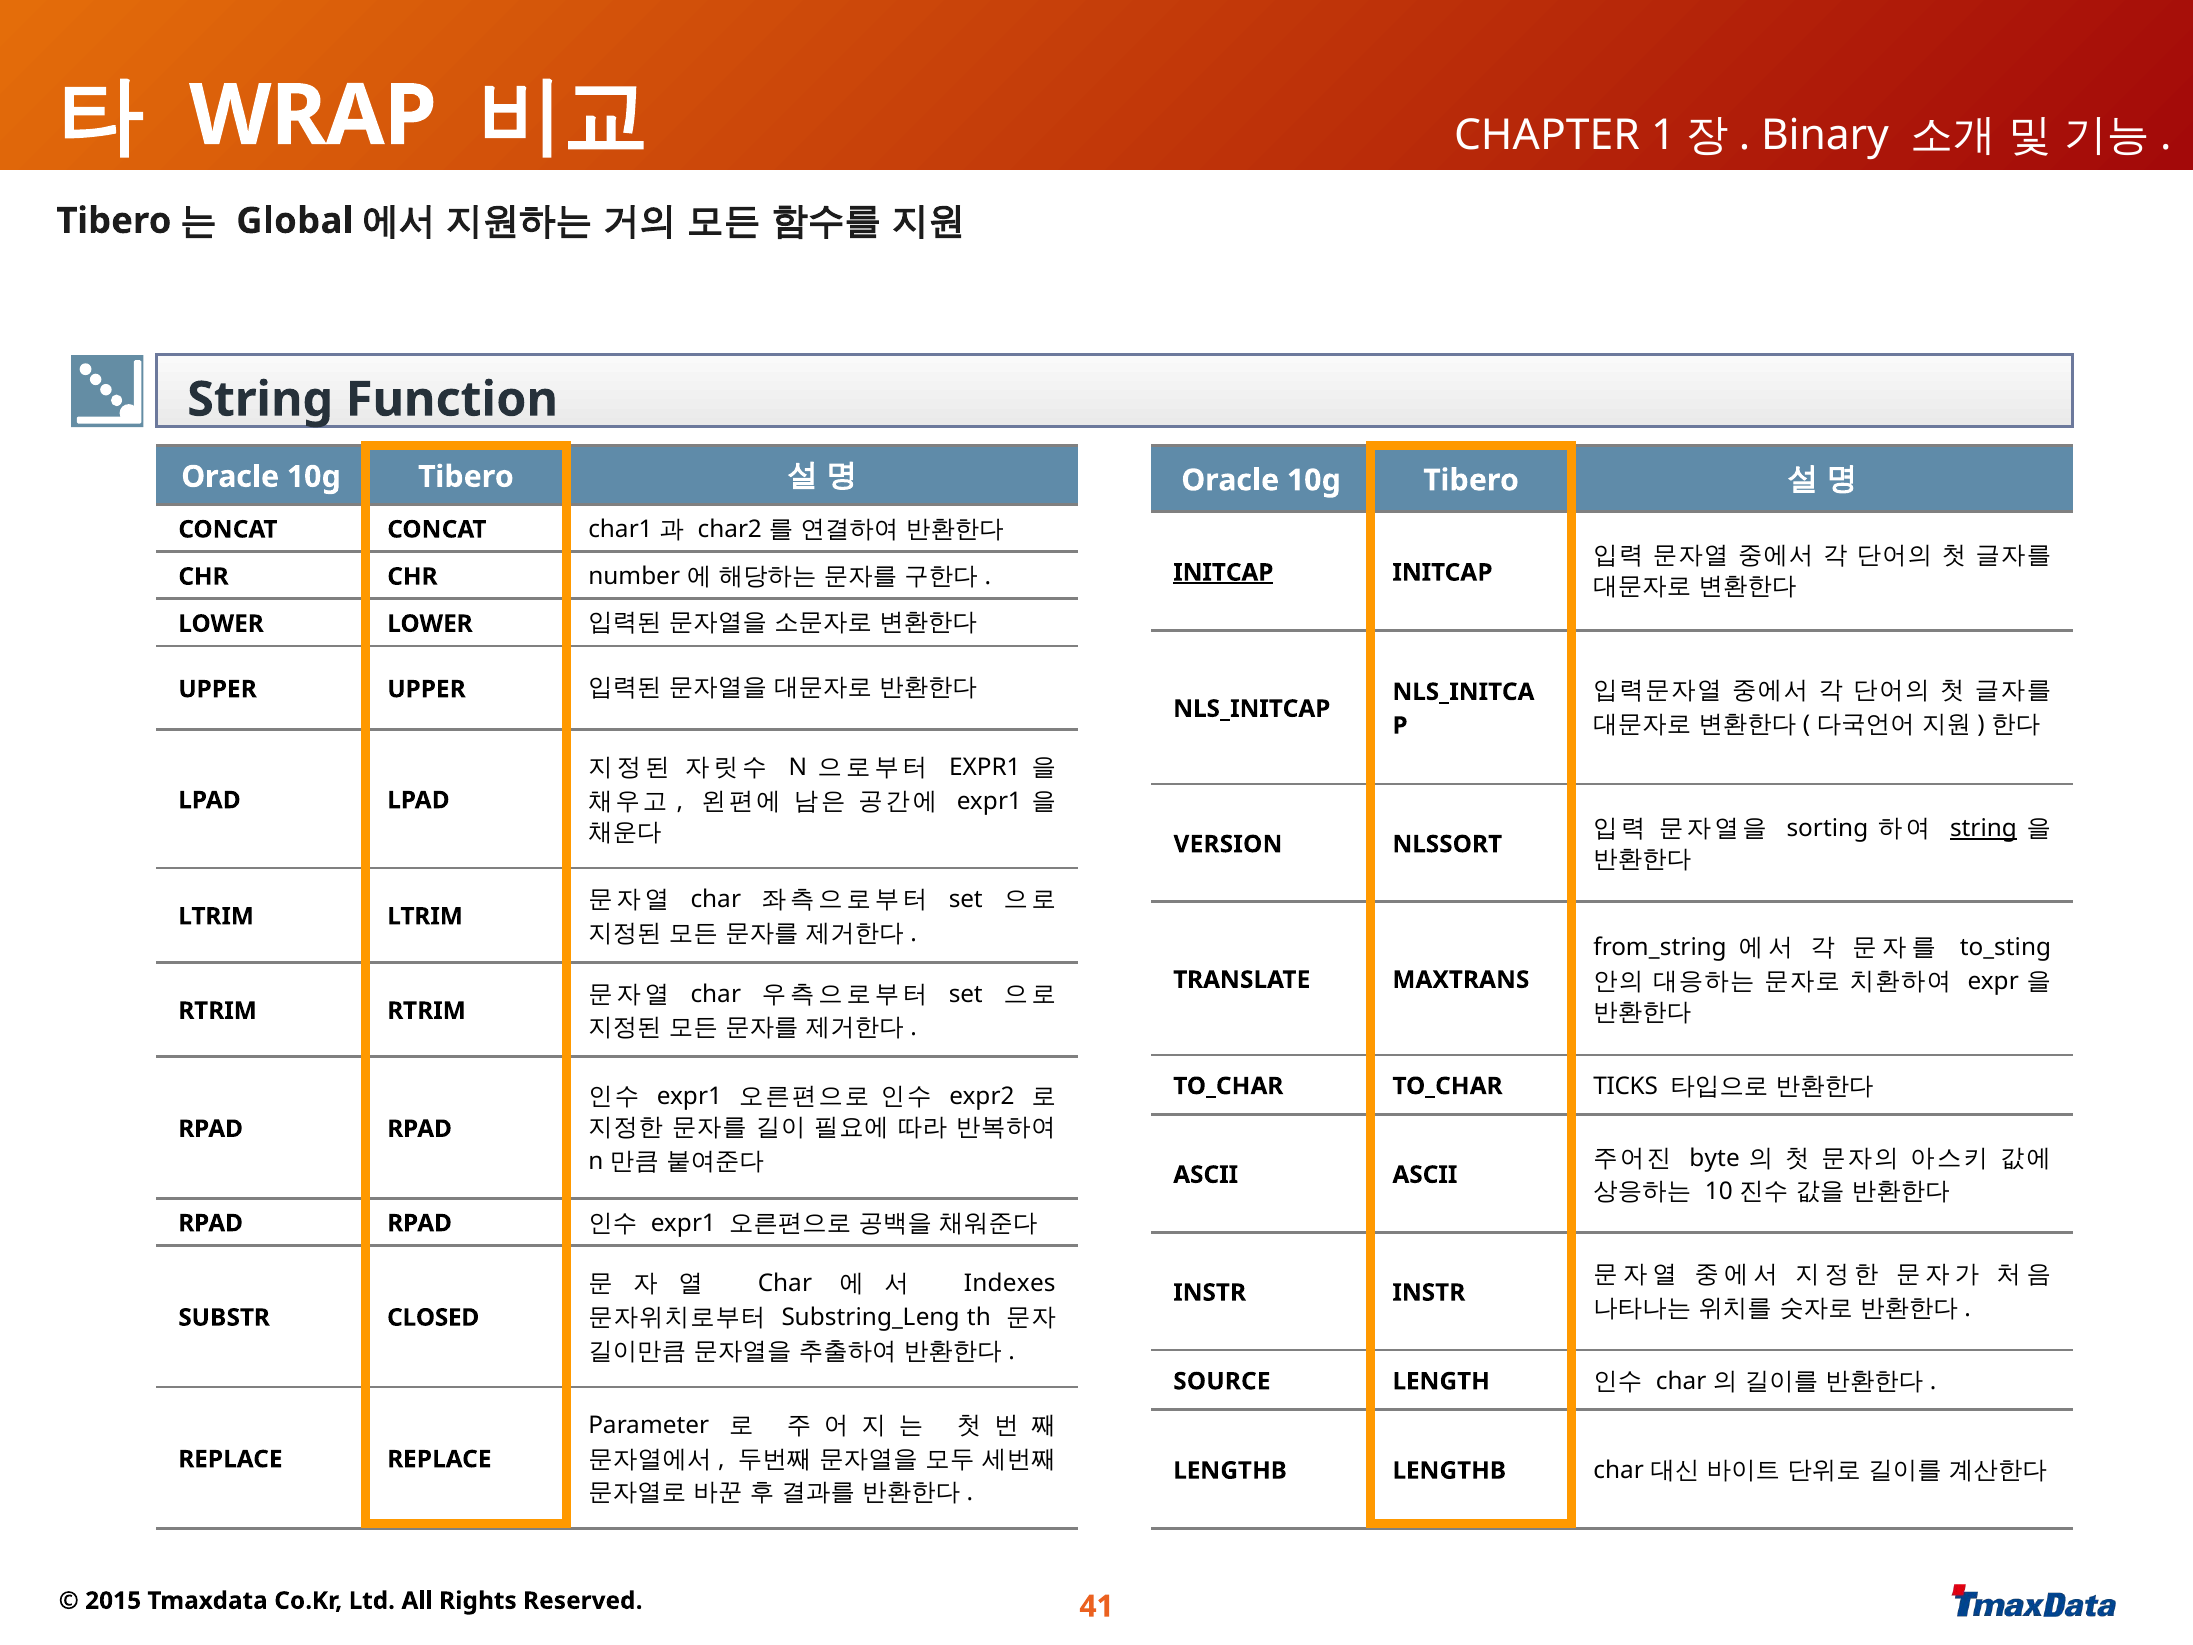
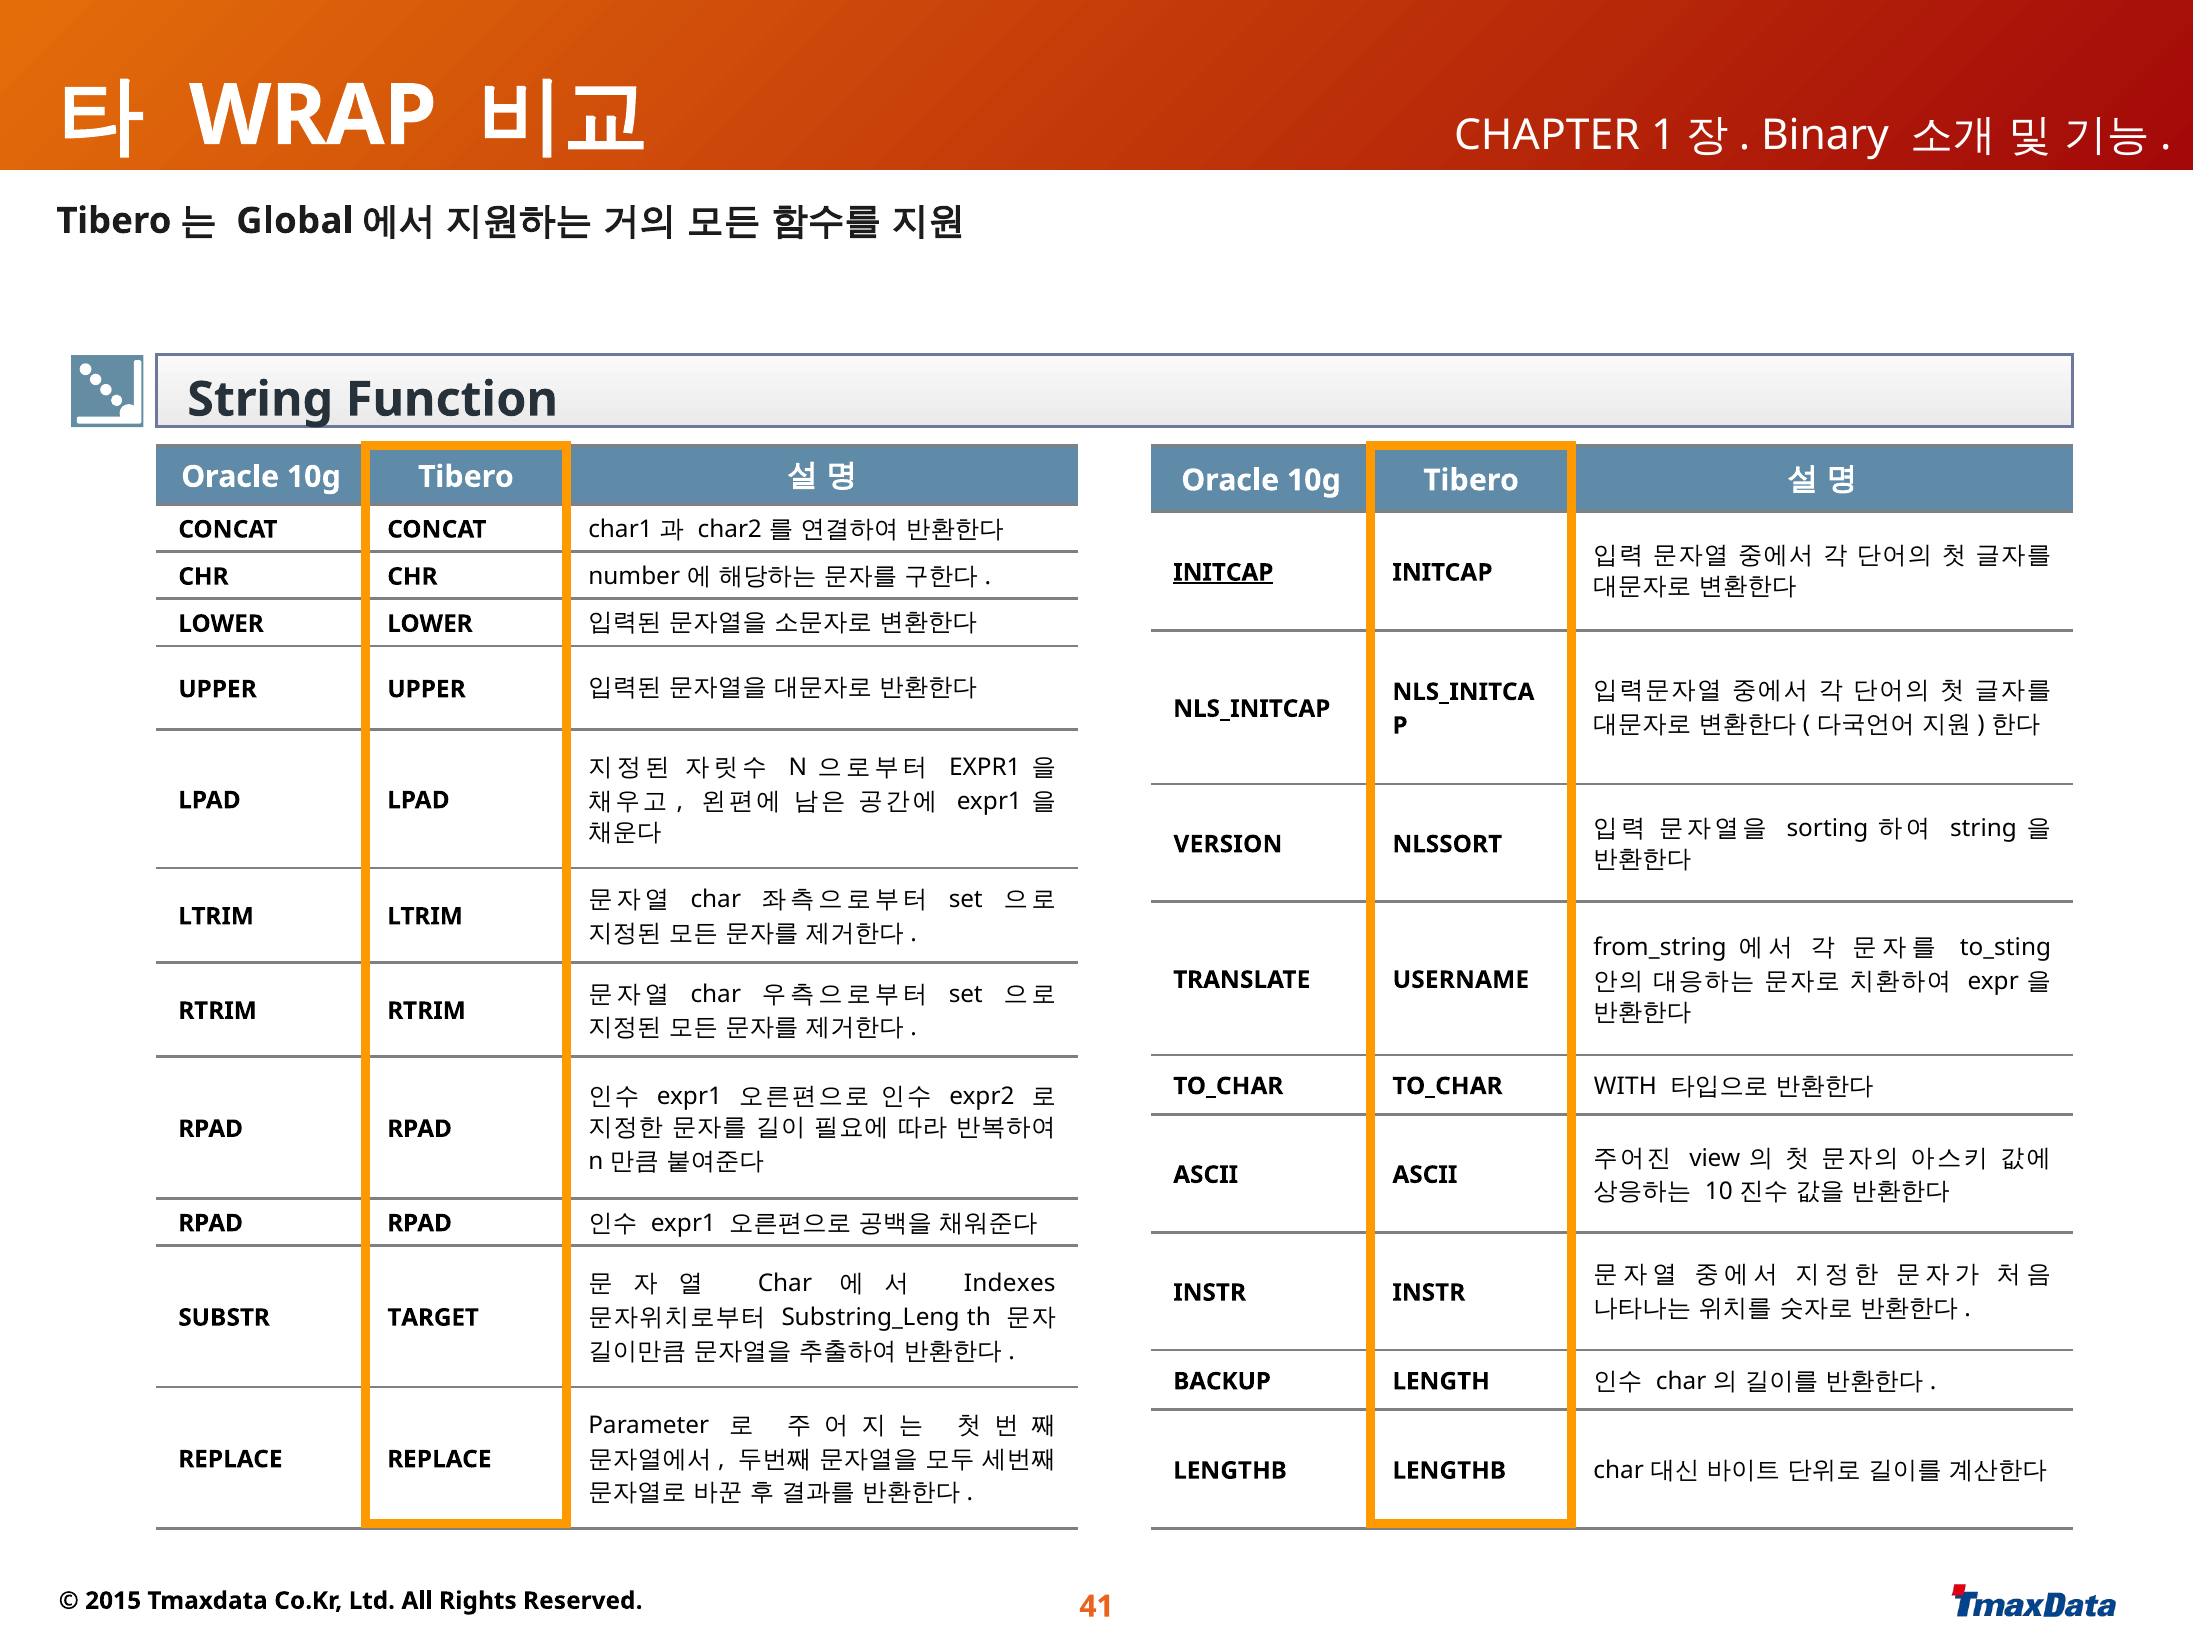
string at (1983, 829) underline: present -> none
MAXTRANS: MAXTRANS -> USERNAME
TICKS: TICKS -> WITH
byte: byte -> view
CLOSED: CLOSED -> TARGET
SOURCE: SOURCE -> BACKUP
